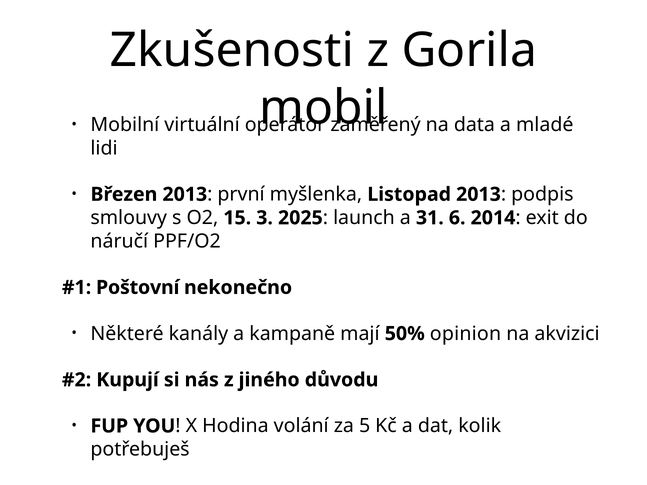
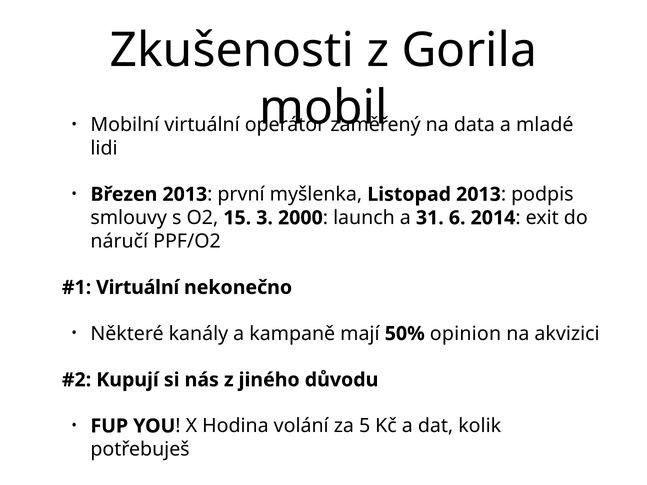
2025: 2025 -> 2000
Poštovní at (138, 288): Poštovní -> Virtuální
